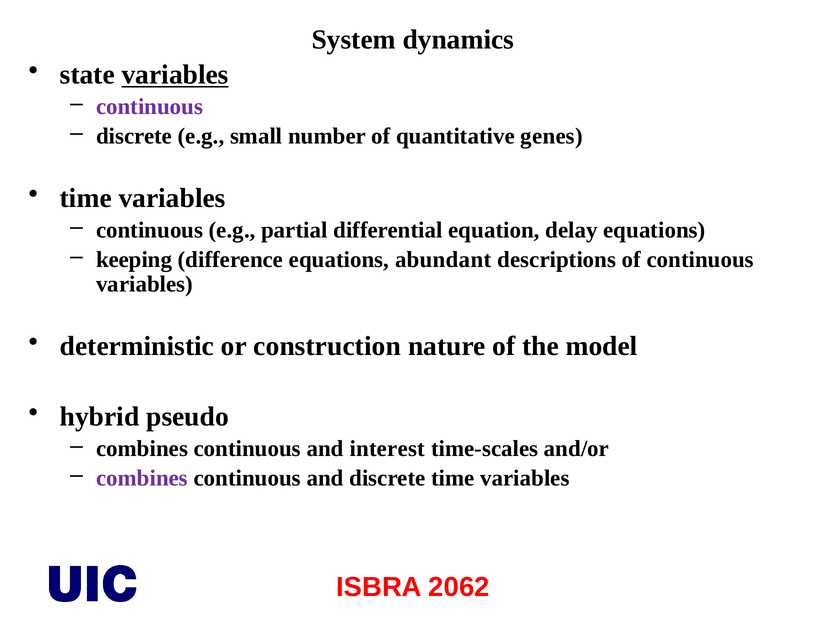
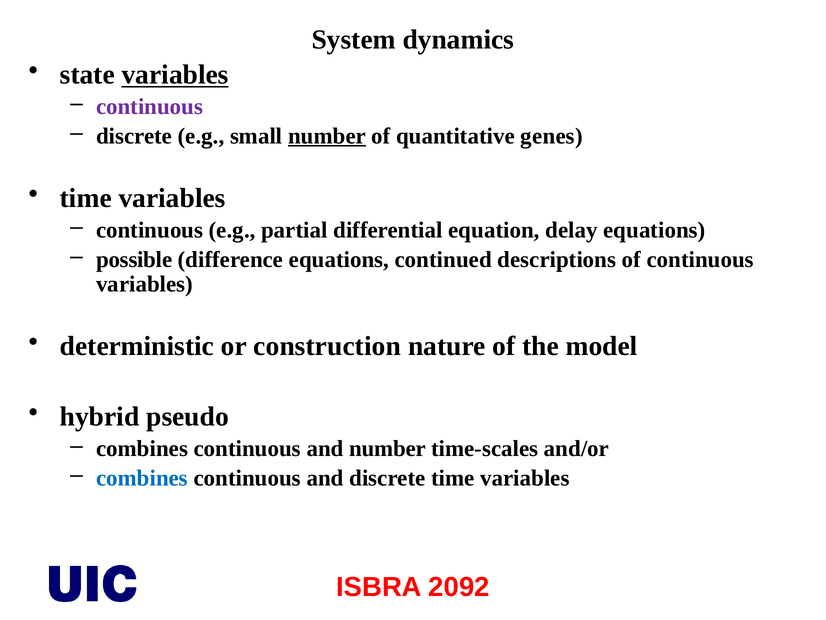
number at (327, 136) underline: none -> present
keeping: keeping -> possible
abundant: abundant -> continued
and interest: interest -> number
combines at (142, 478) colour: purple -> blue
2062: 2062 -> 2092
